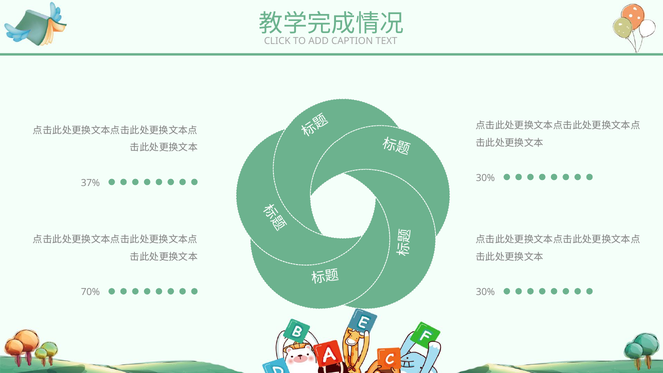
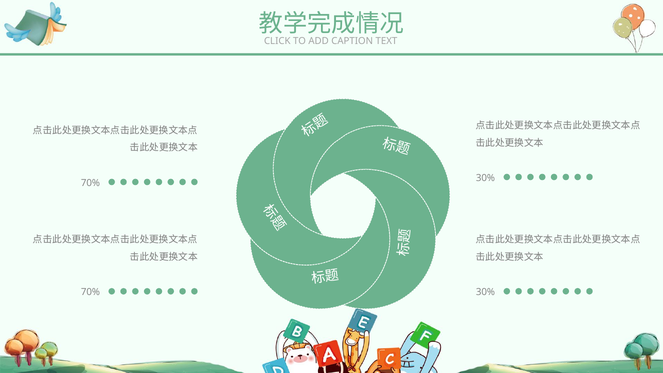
37% at (90, 183): 37% -> 70%
